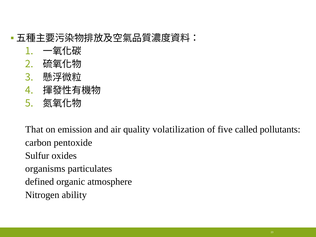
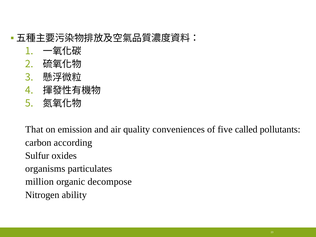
volatilization: volatilization -> conveniences
pentoxide: pentoxide -> according
defined: defined -> million
atmosphere: atmosphere -> decompose
